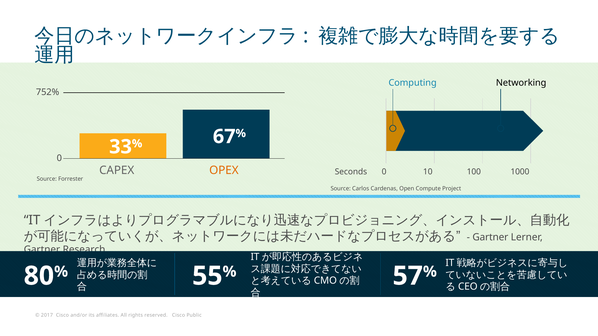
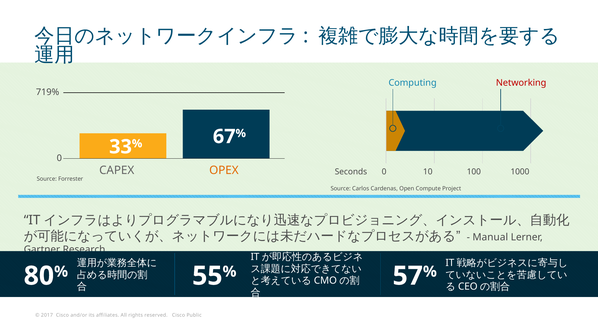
Networking colour: black -> red
752%: 752% -> 719%
Gartner at (490, 237): Gartner -> Manual
